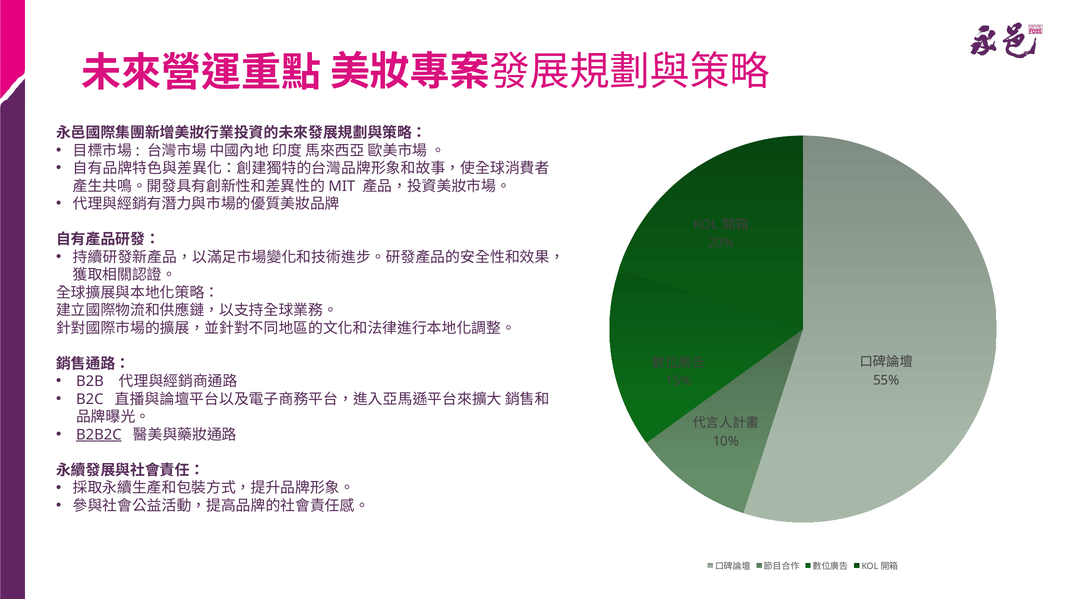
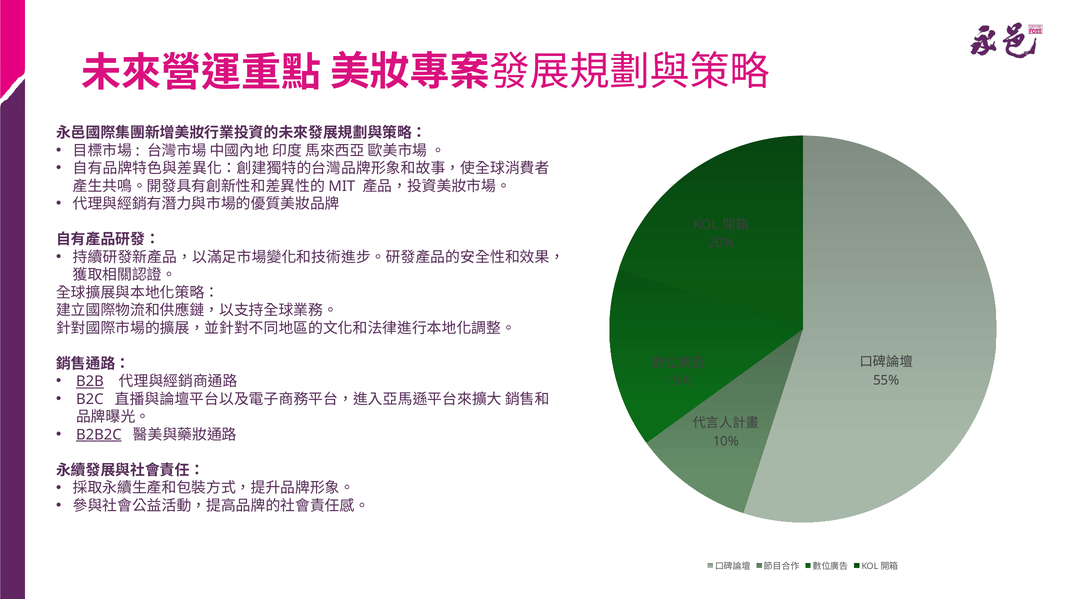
B2B underline: none -> present
